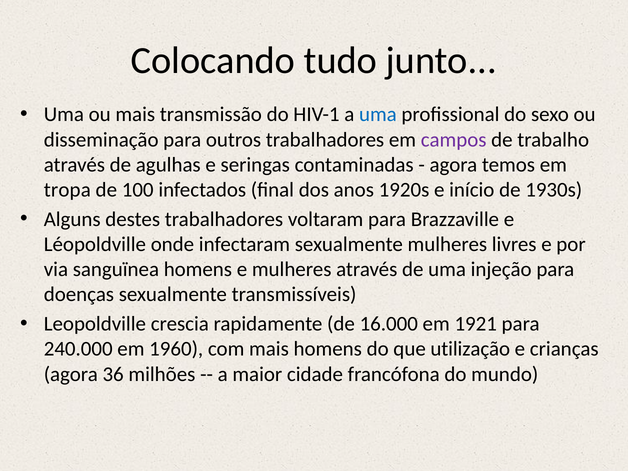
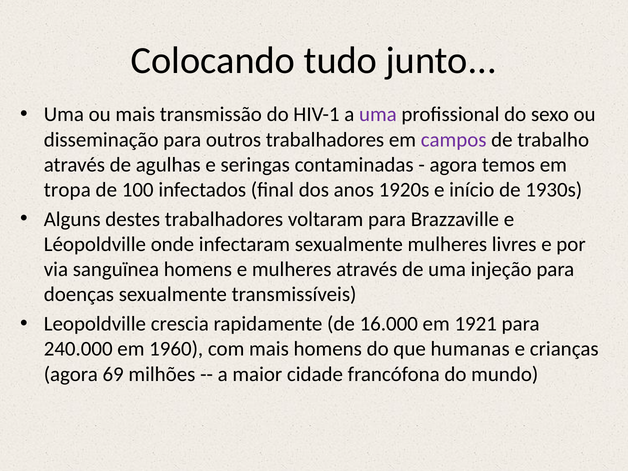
uma at (378, 115) colour: blue -> purple
utilização: utilização -> humanas
36: 36 -> 69
